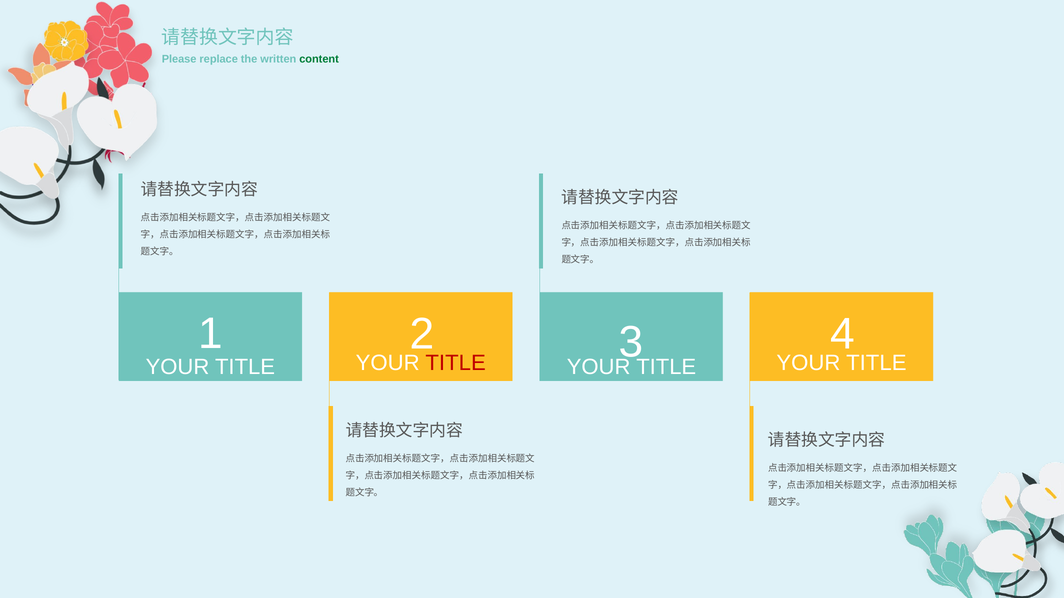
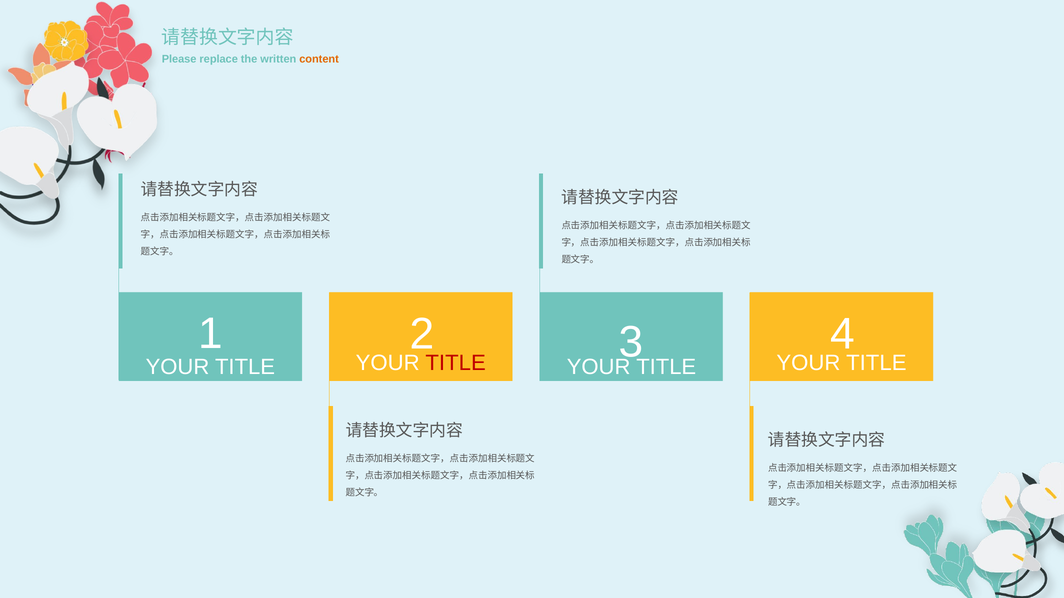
content colour: green -> orange
